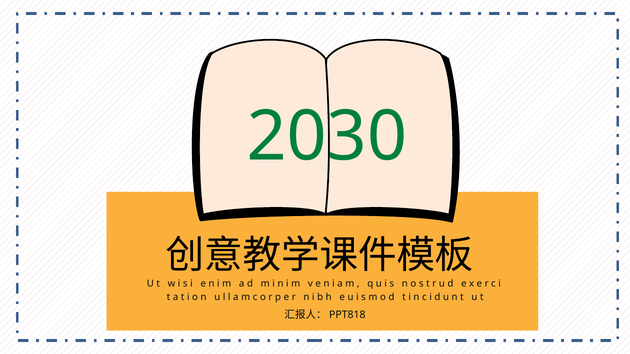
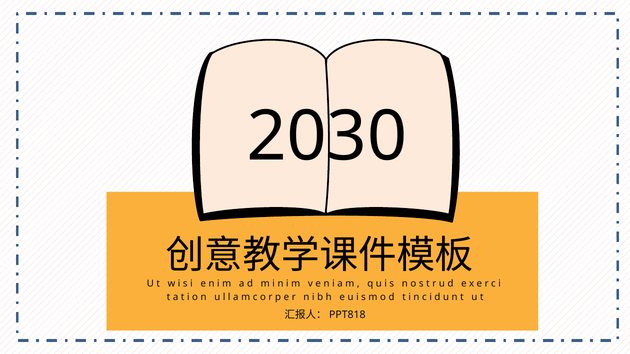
2030 colour: green -> black
